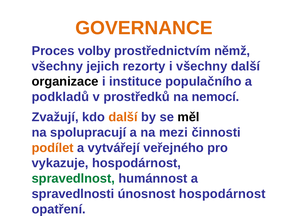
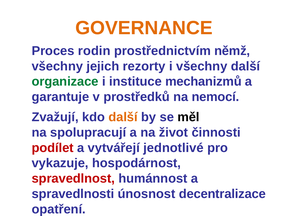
volby: volby -> rodin
organizace colour: black -> green
populačního: populačního -> mechanizmů
podkladů: podkladů -> garantuje
mezi: mezi -> život
podílet colour: orange -> red
veřejného: veřejného -> jednotlivé
spravedlnost colour: green -> red
únosnost hospodárnost: hospodárnost -> decentralizace
